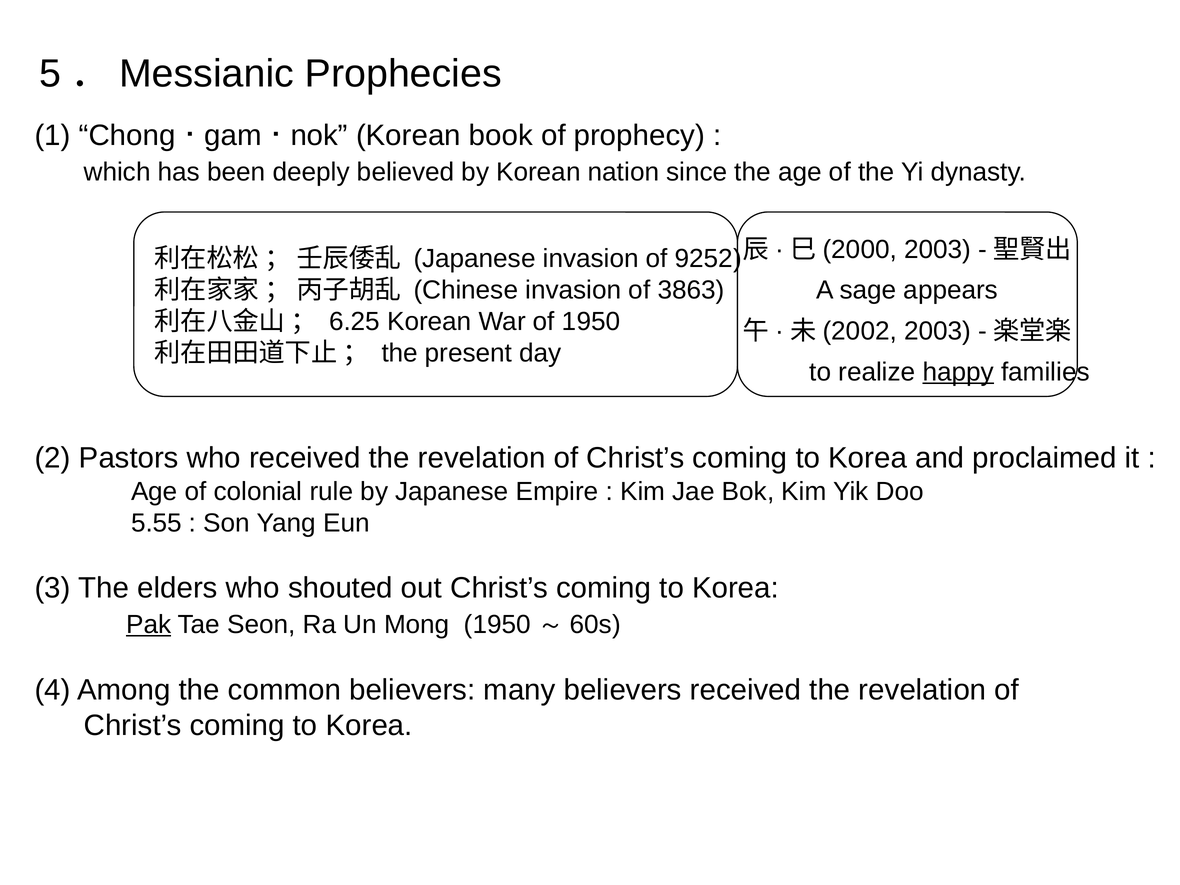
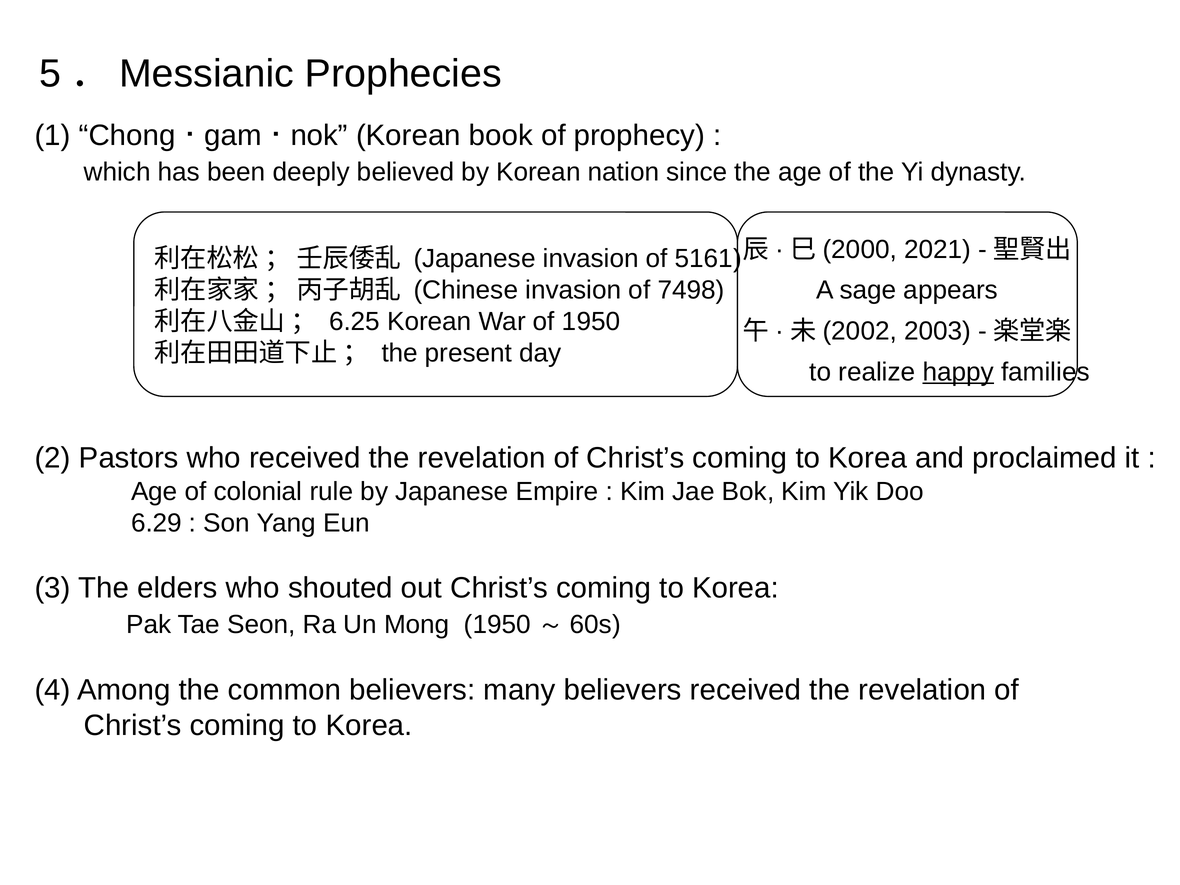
2003 at (937, 249): 2003 -> 2021
9252: 9252 -> 5161
3863: 3863 -> 7498
5.55: 5.55 -> 6.29
Pak underline: present -> none
